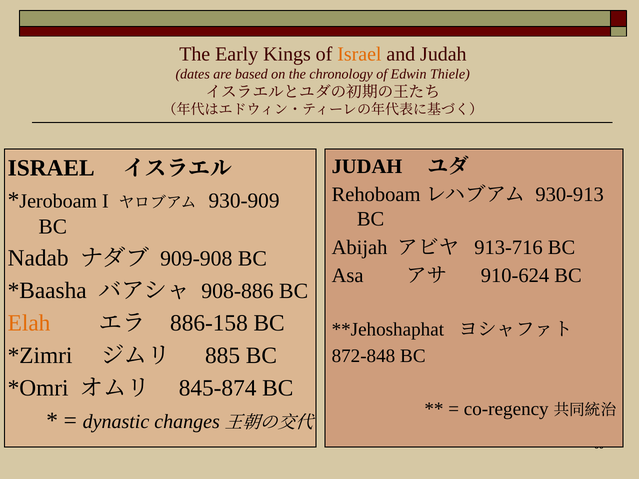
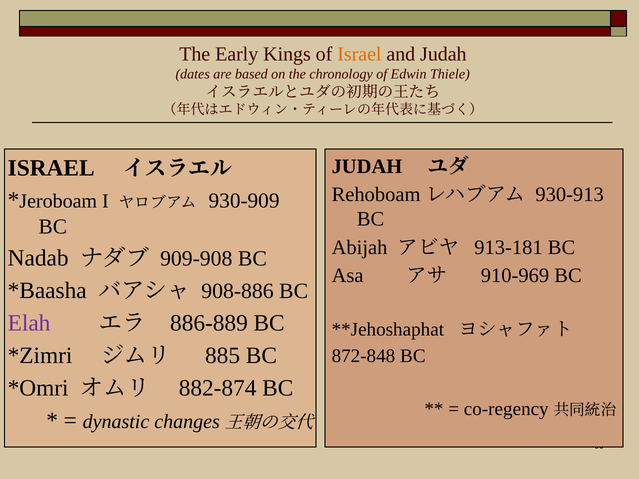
913-716: 913-716 -> 913-181
910-624: 910-624 -> 910-969
Elah colour: orange -> purple
886-158: 886-158 -> 886-889
845-874: 845-874 -> 882-874
